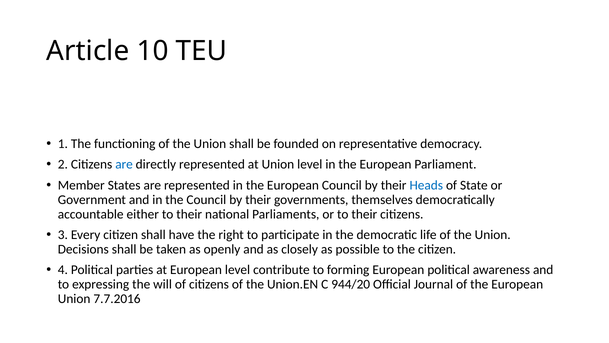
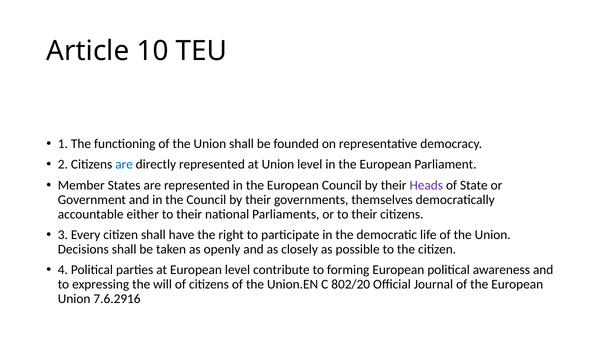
Heads colour: blue -> purple
944/20: 944/20 -> 802/20
7.7.2016: 7.7.2016 -> 7.6.2916
